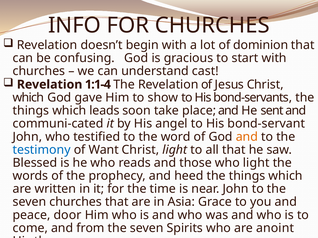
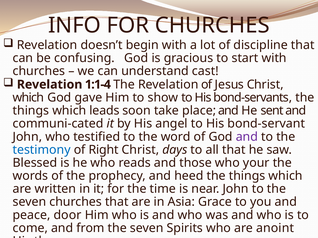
dominion: dominion -> discipline
and at (247, 137) colour: orange -> purple
Want: Want -> Right
Christ light: light -> days
who light: light -> your
